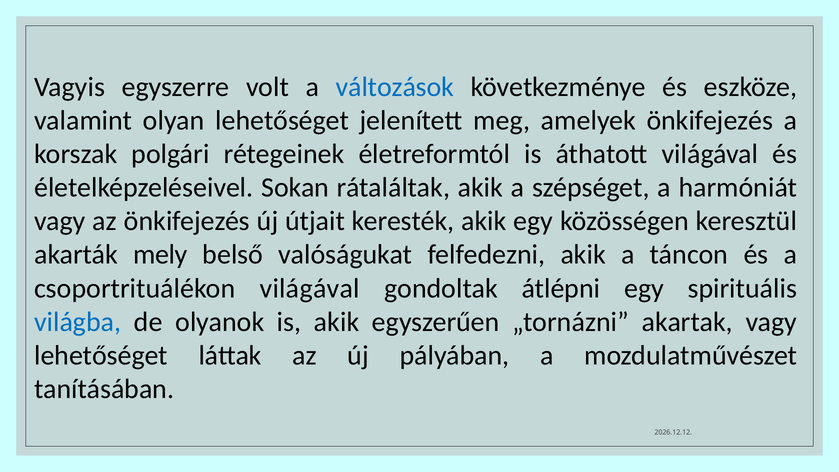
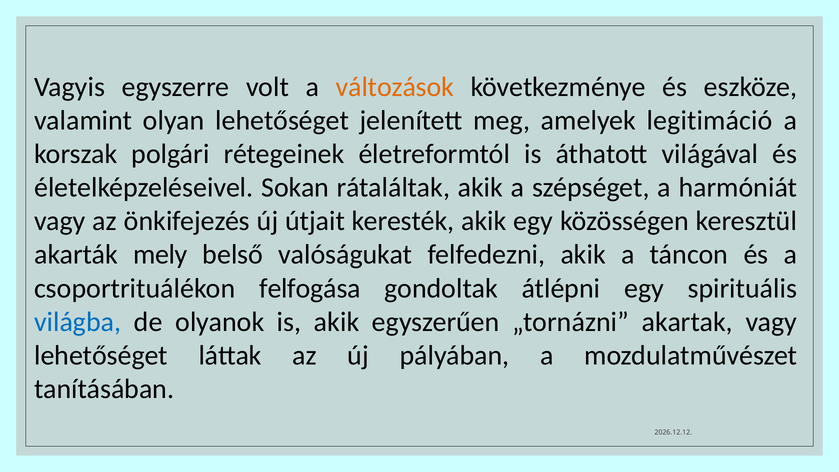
változások colour: blue -> orange
amelyek önkifejezés: önkifejezés -> legitimáció
csoportrituálékon világával: világával -> felfogása
